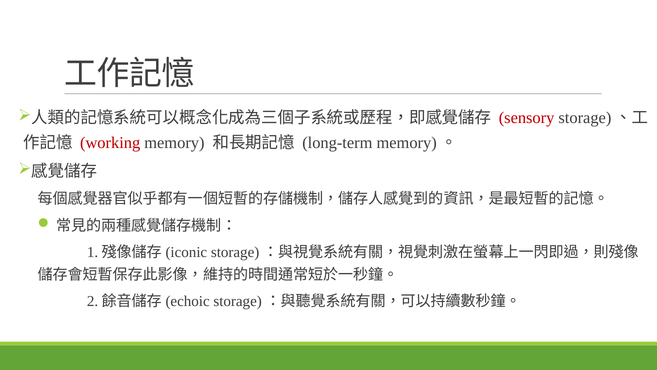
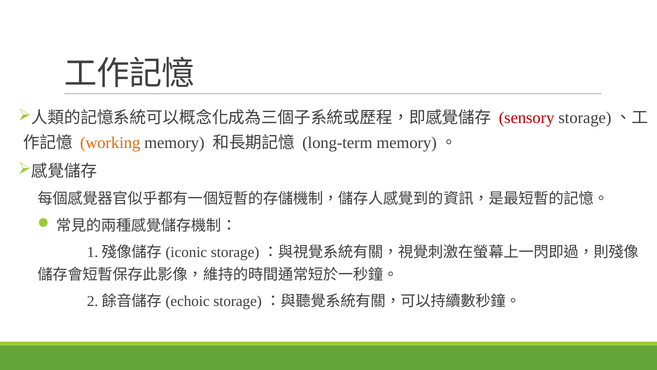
working colour: red -> orange
